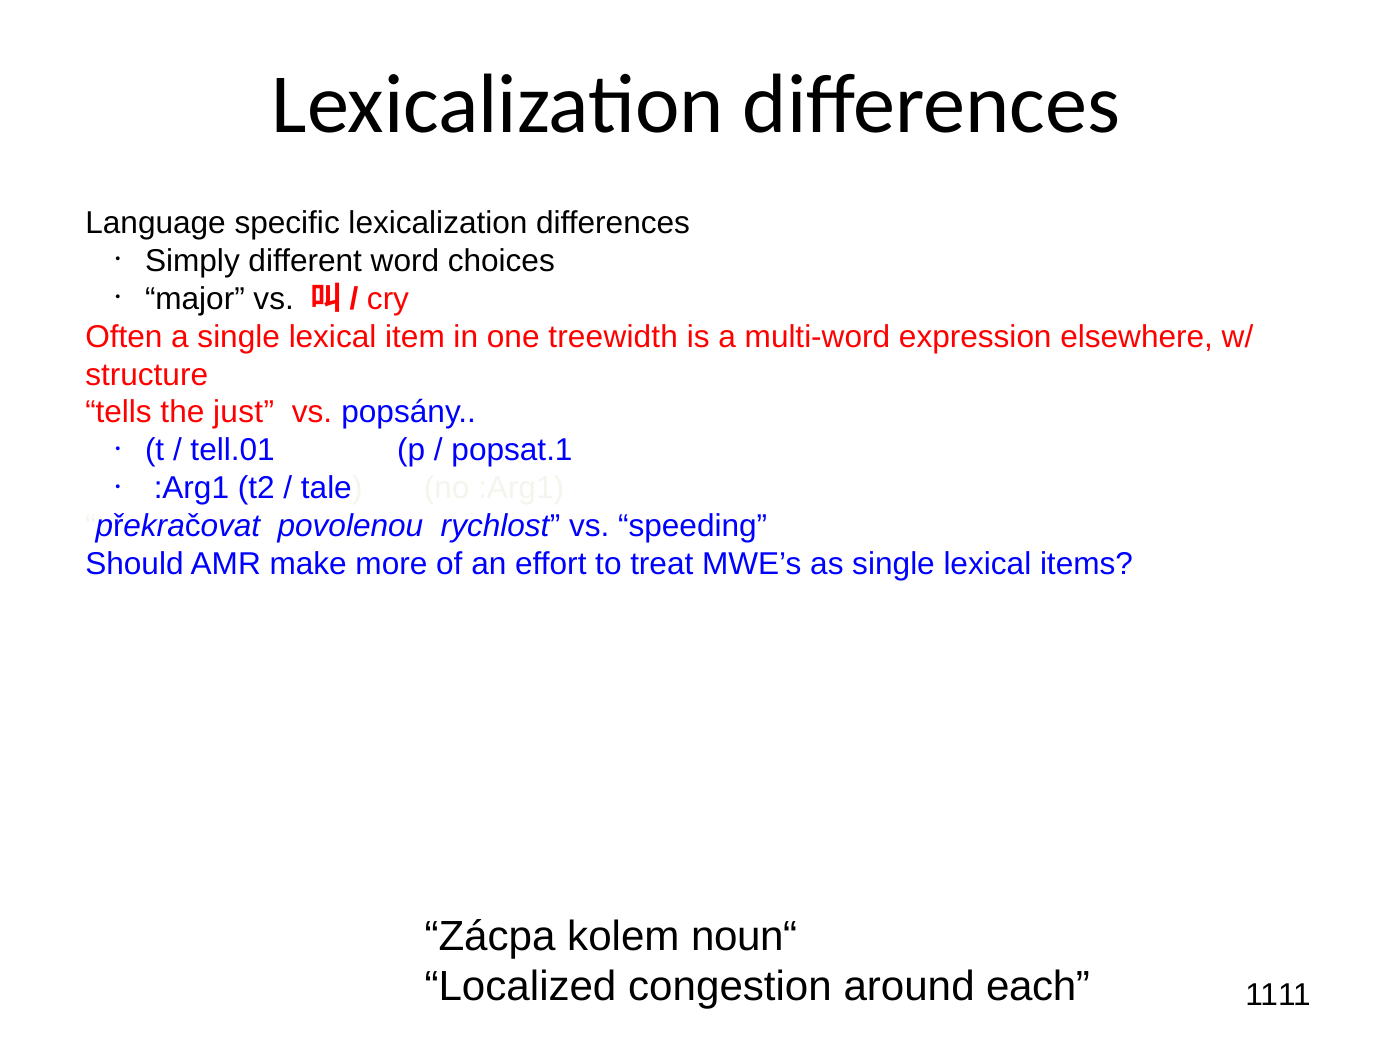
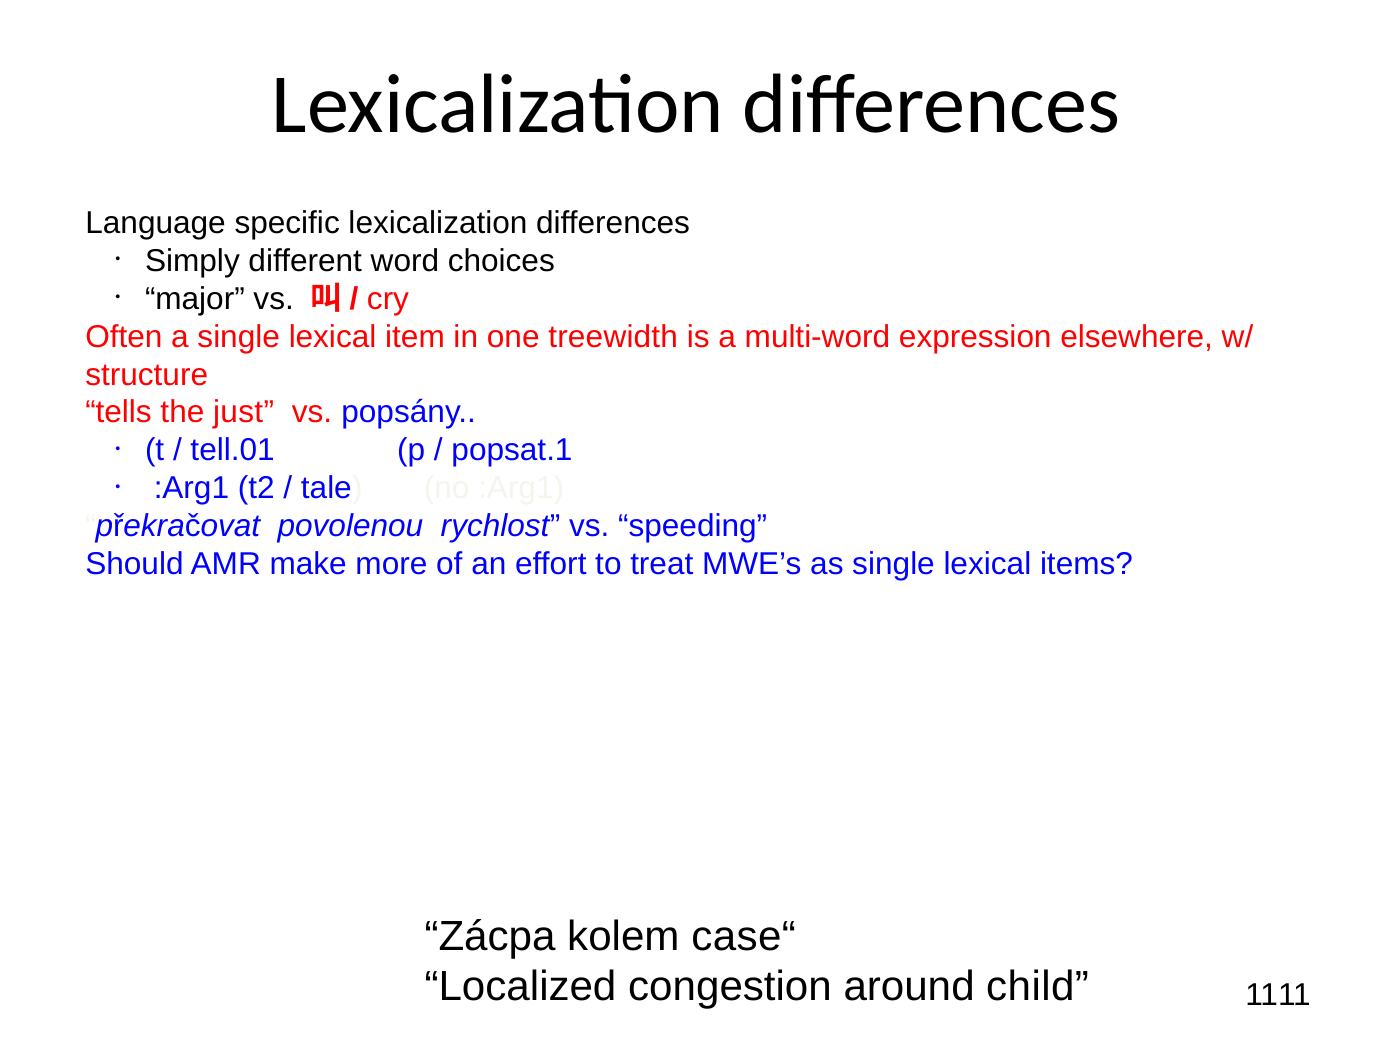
noun“: noun“ -> case“
each: each -> child
